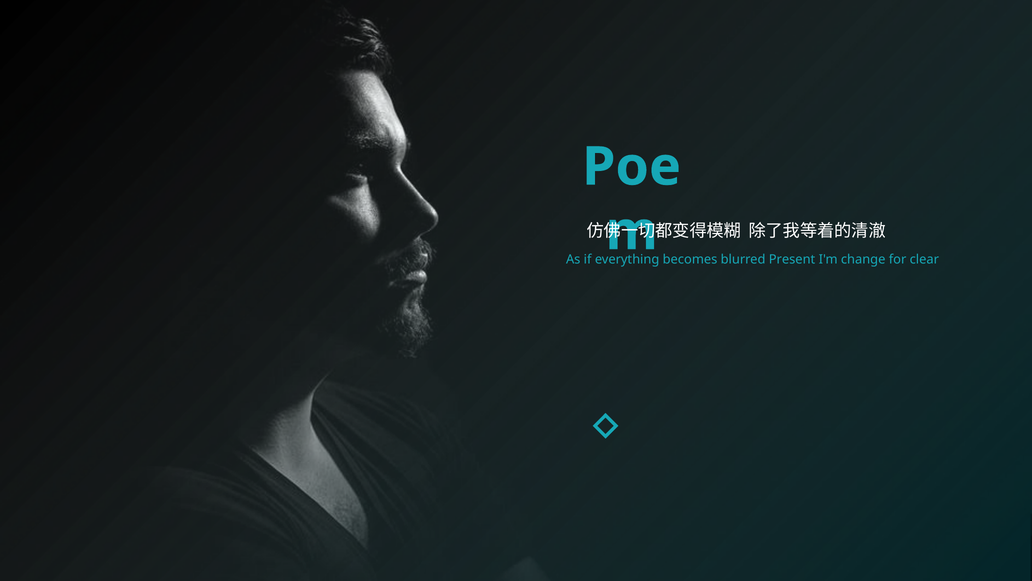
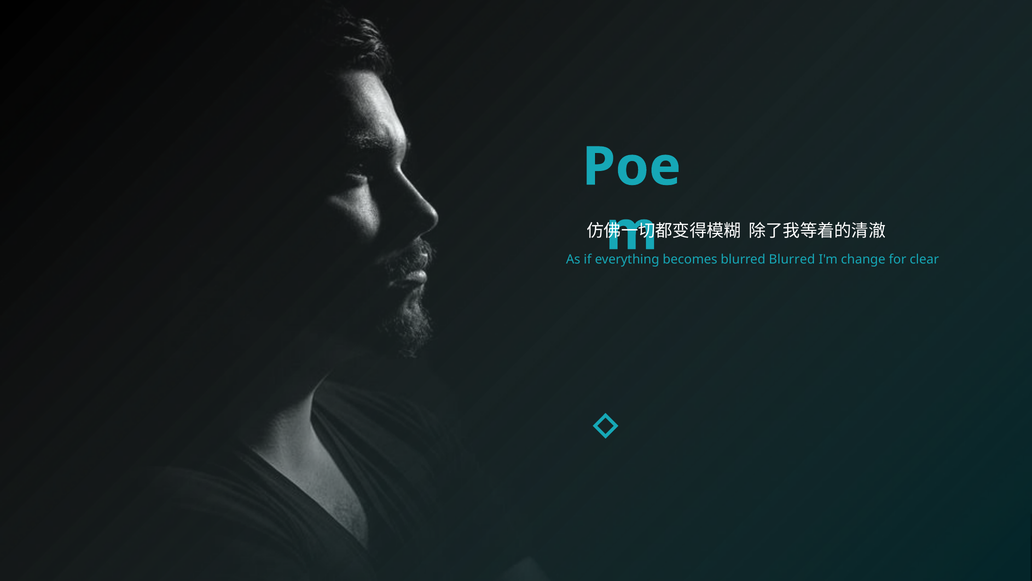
blurred Present: Present -> Blurred
